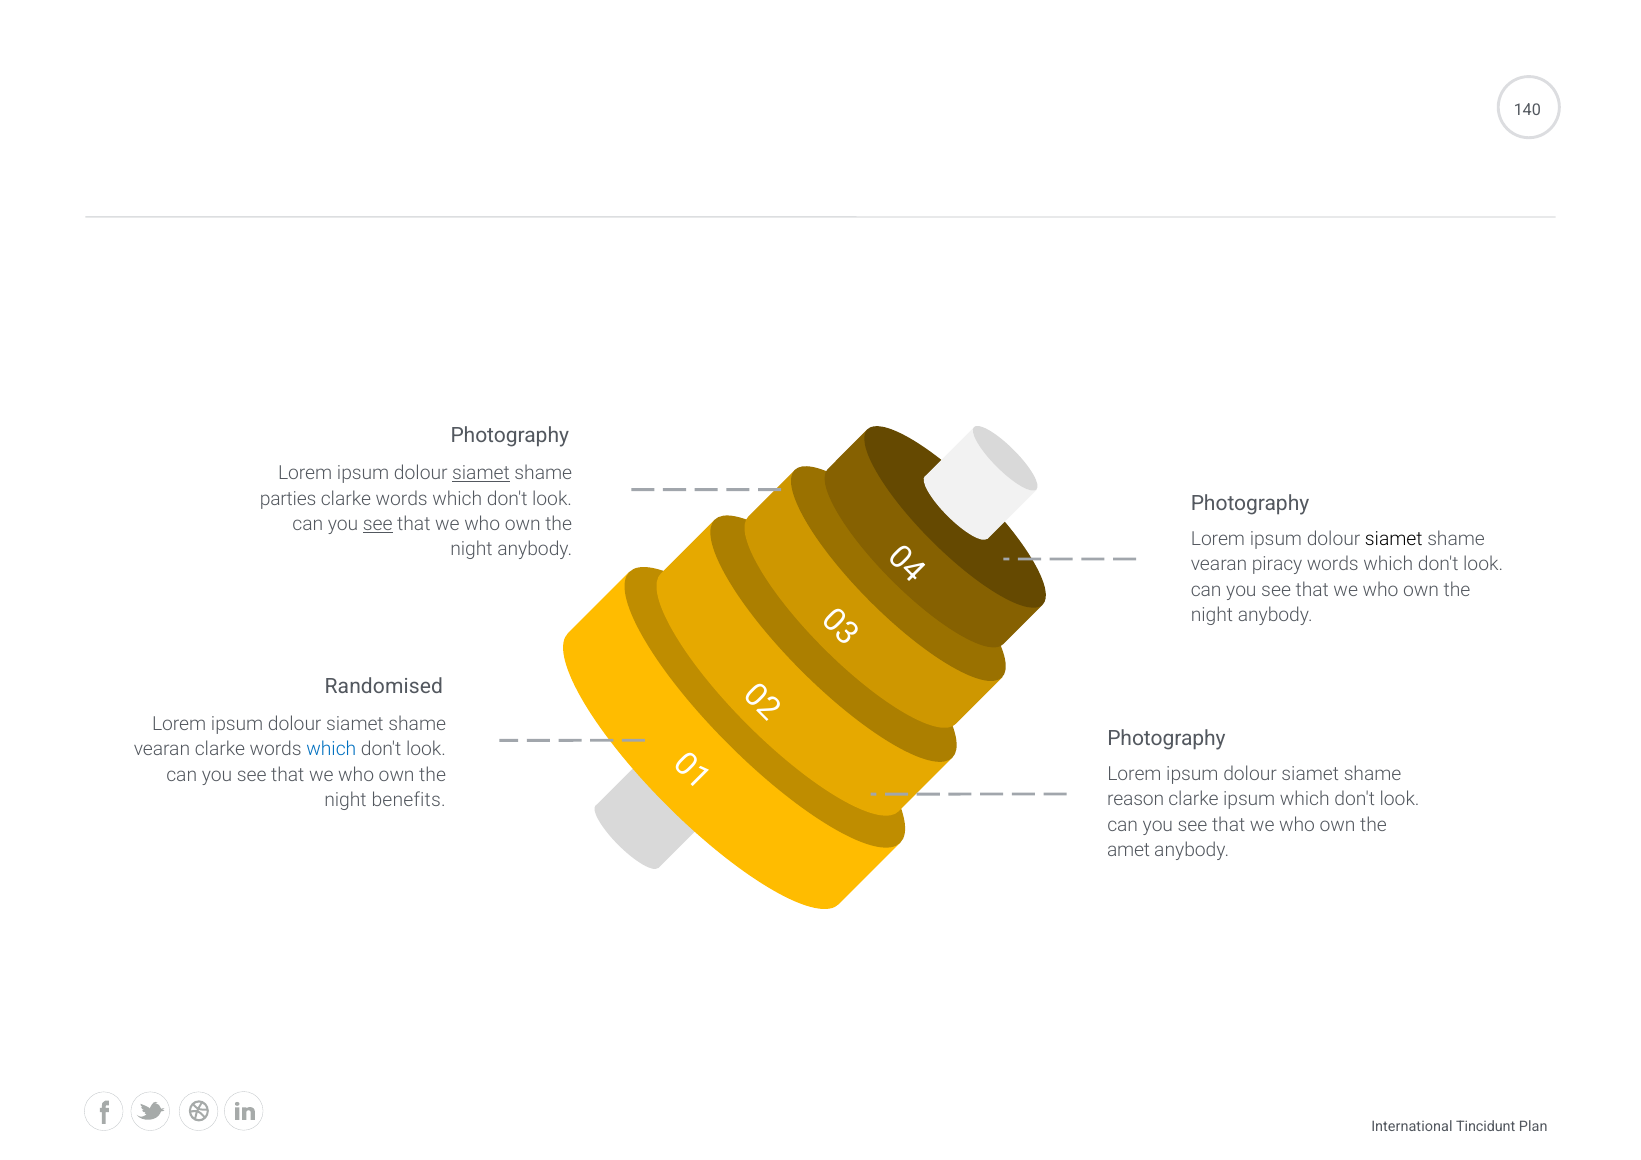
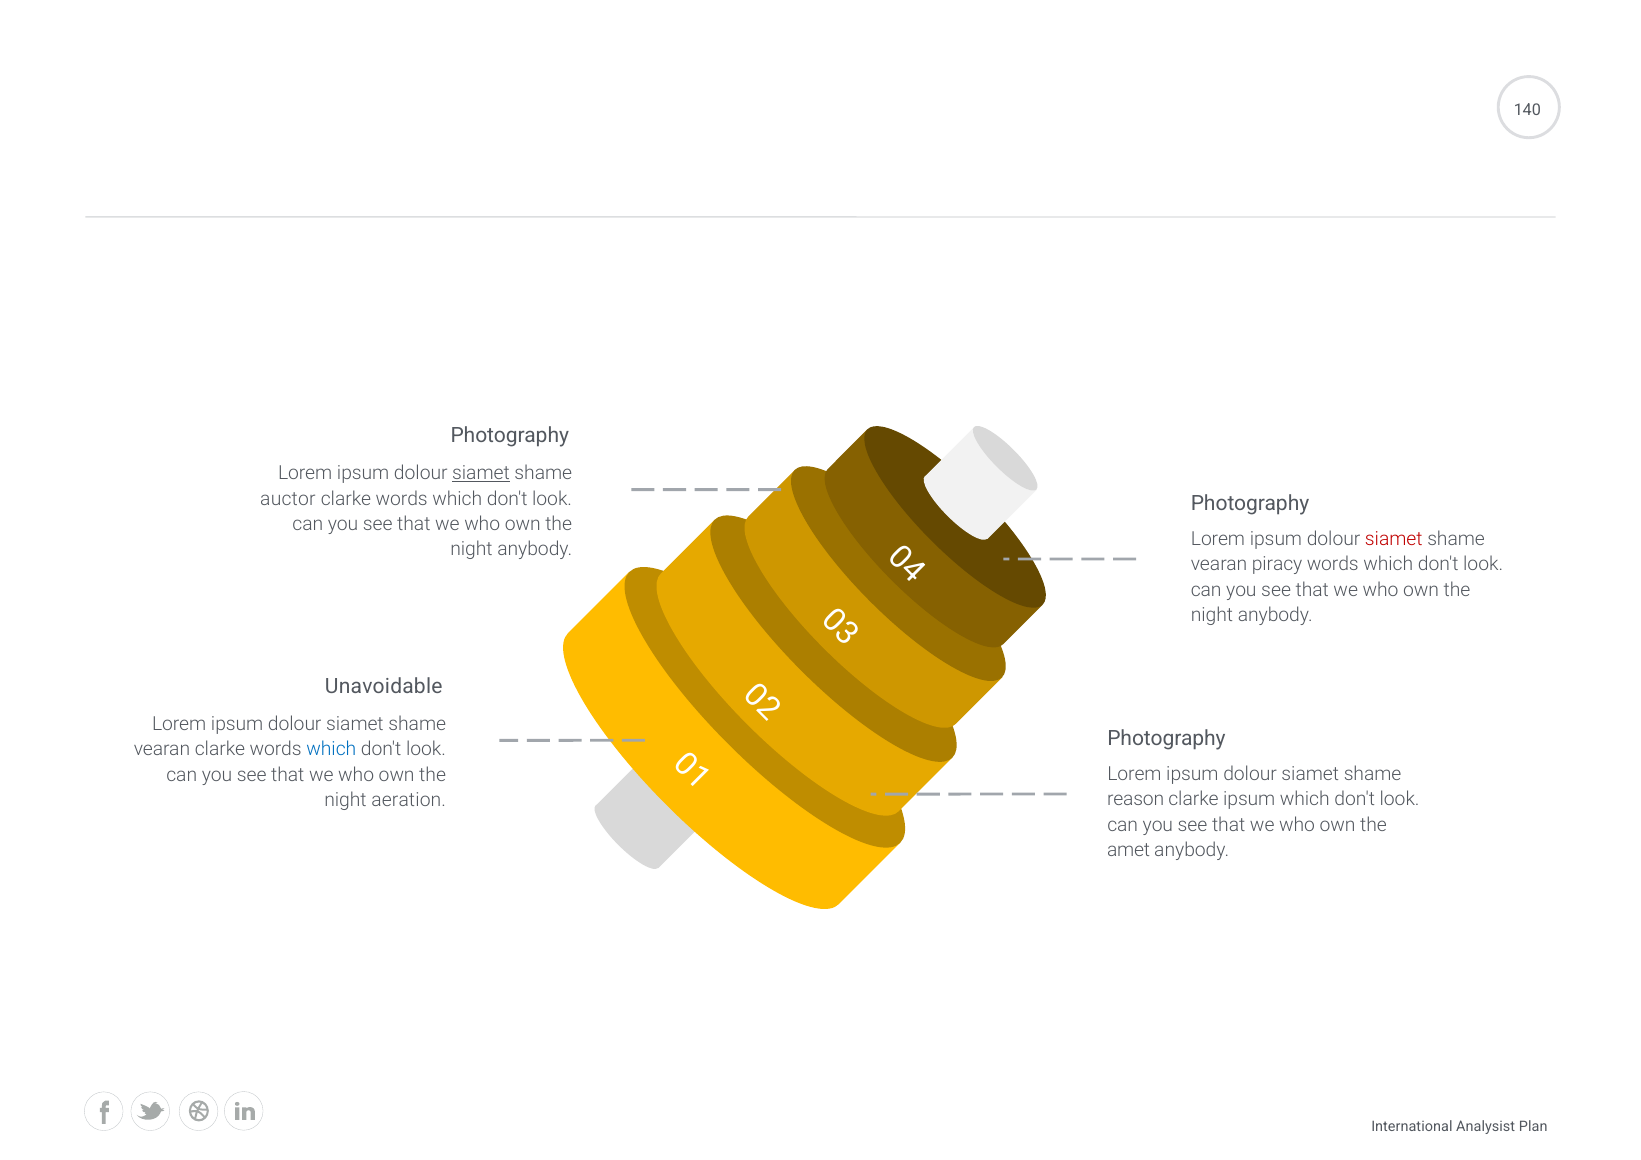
parties: parties -> auctor
see at (378, 524) underline: present -> none
siamet at (1394, 539) colour: black -> red
Randomised: Randomised -> Unavoidable
benefits: benefits -> aeration
Tincidunt: Tincidunt -> Analysist
